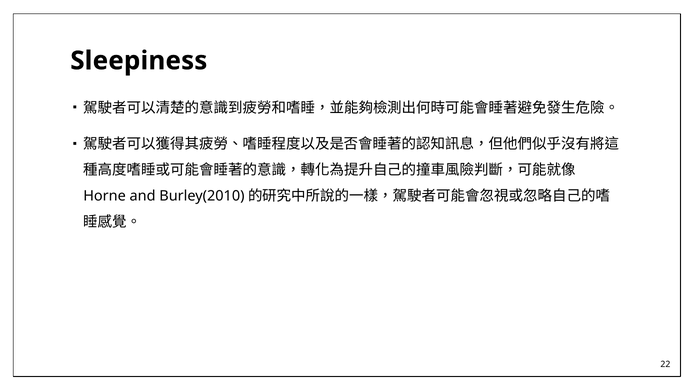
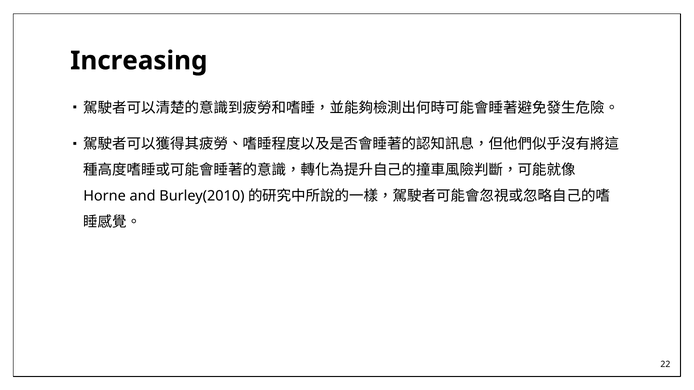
Sleepiness: Sleepiness -> Increasing
